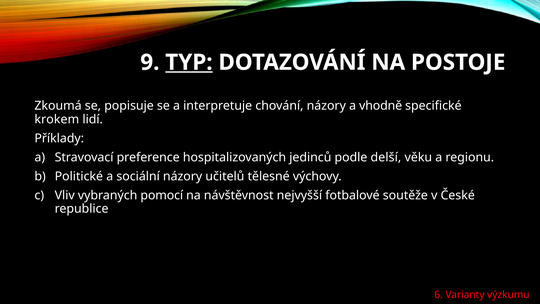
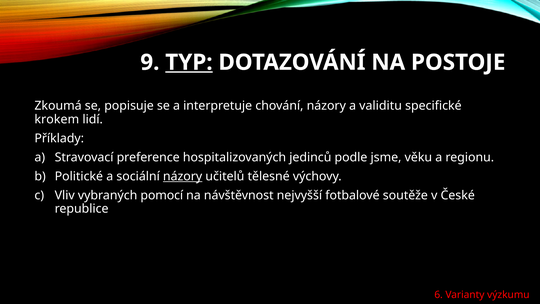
vhodně: vhodně -> validitu
delší: delší -> jsme
názory at (183, 176) underline: none -> present
